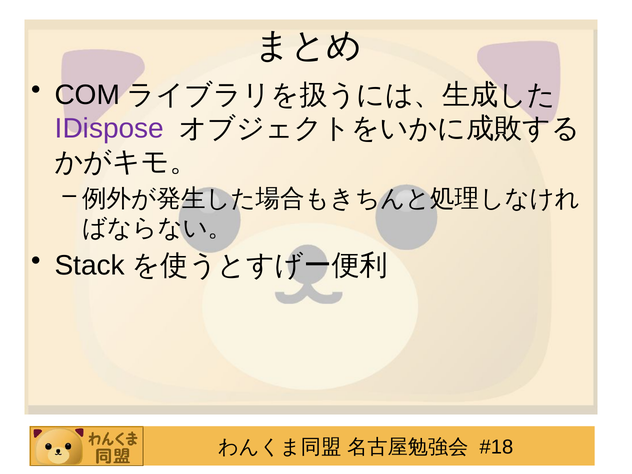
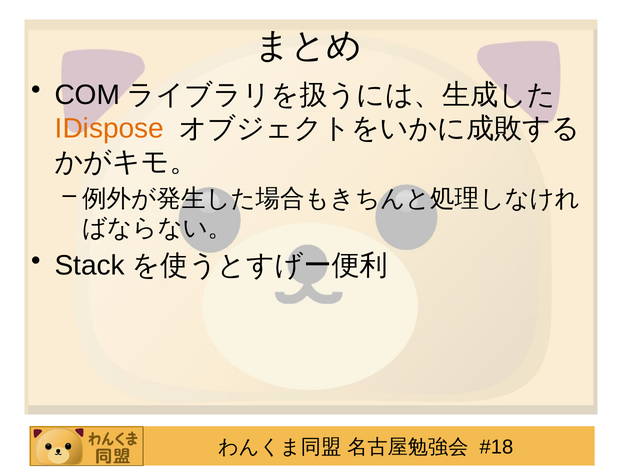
IDispose colour: purple -> orange
